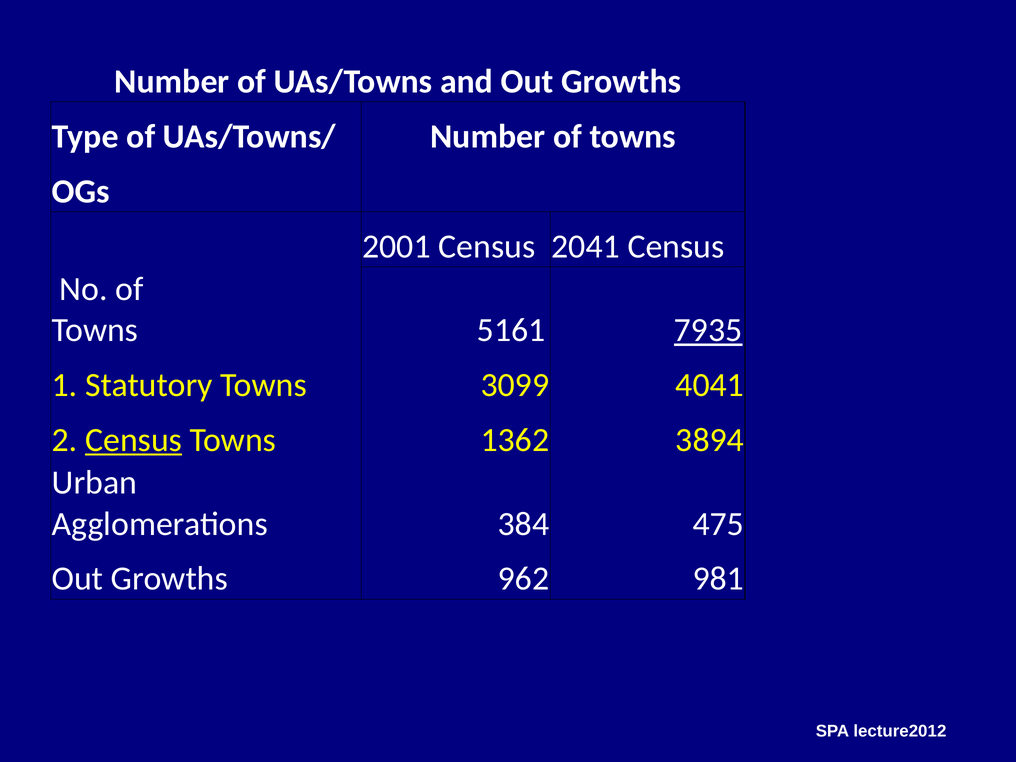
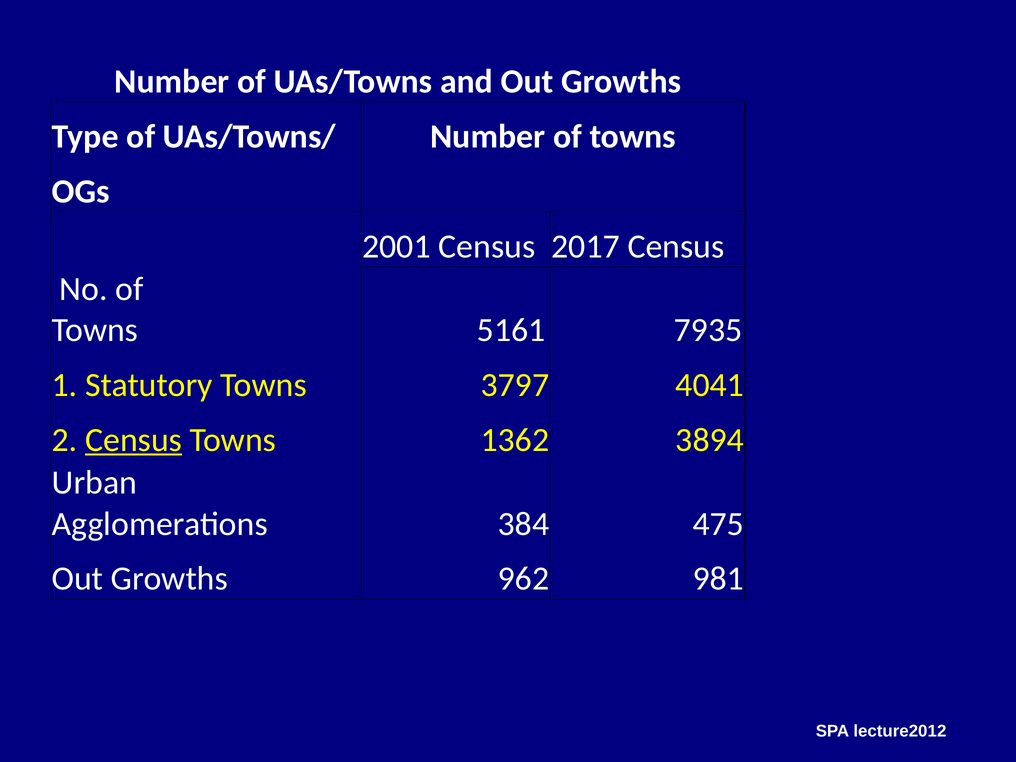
2041: 2041 -> 2017
7935 underline: present -> none
3099: 3099 -> 3797
